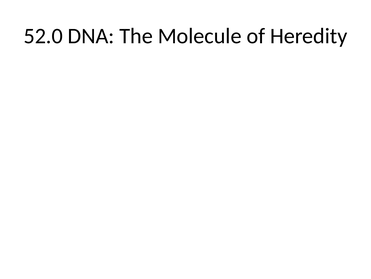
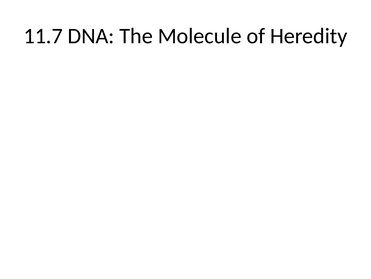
52.0: 52.0 -> 11.7
